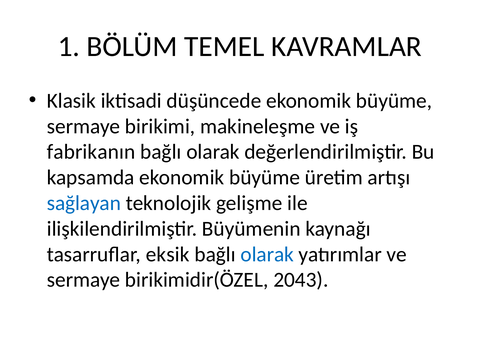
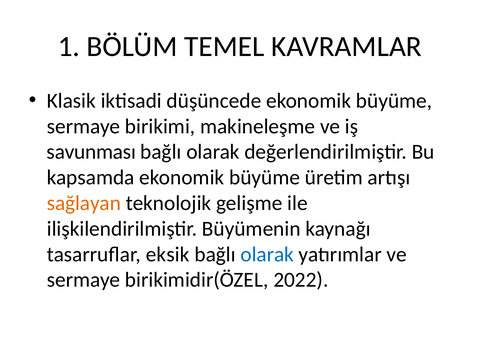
fabrikanın: fabrikanın -> savunması
sağlayan colour: blue -> orange
2043: 2043 -> 2022
